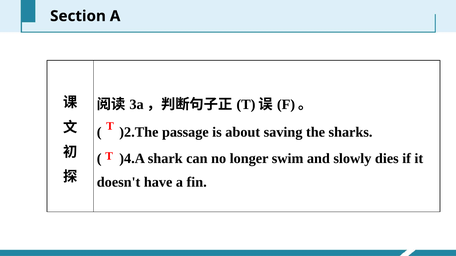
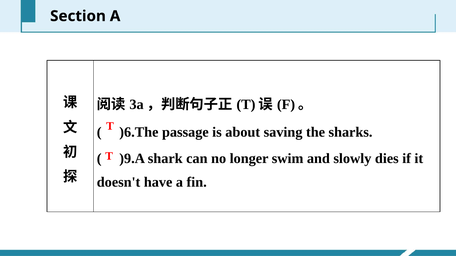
)2.The: )2.The -> )6.The
)4.A: )4.A -> )9.A
